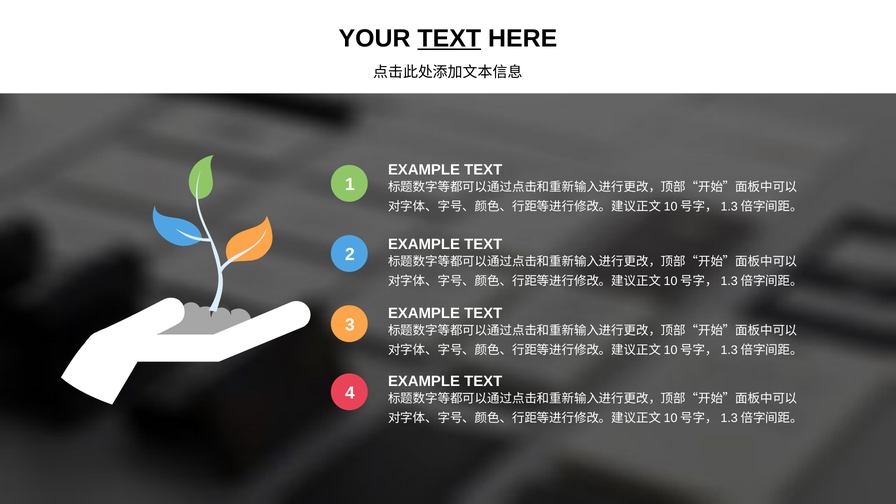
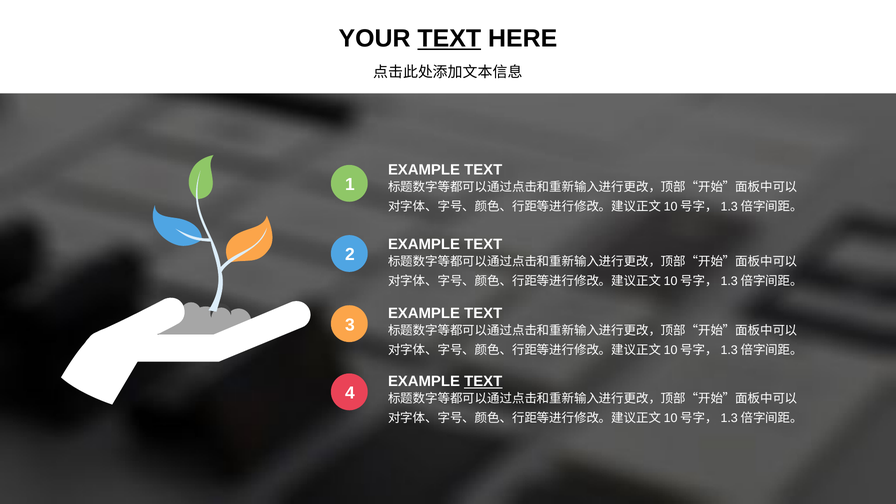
TEXT at (483, 382) underline: none -> present
